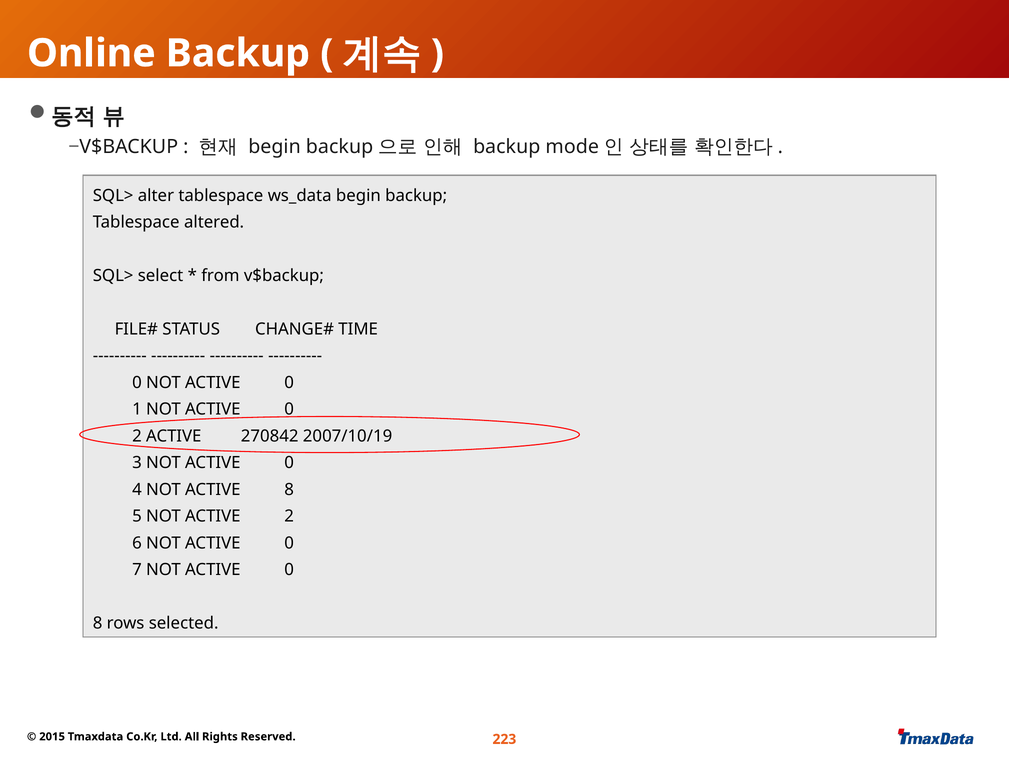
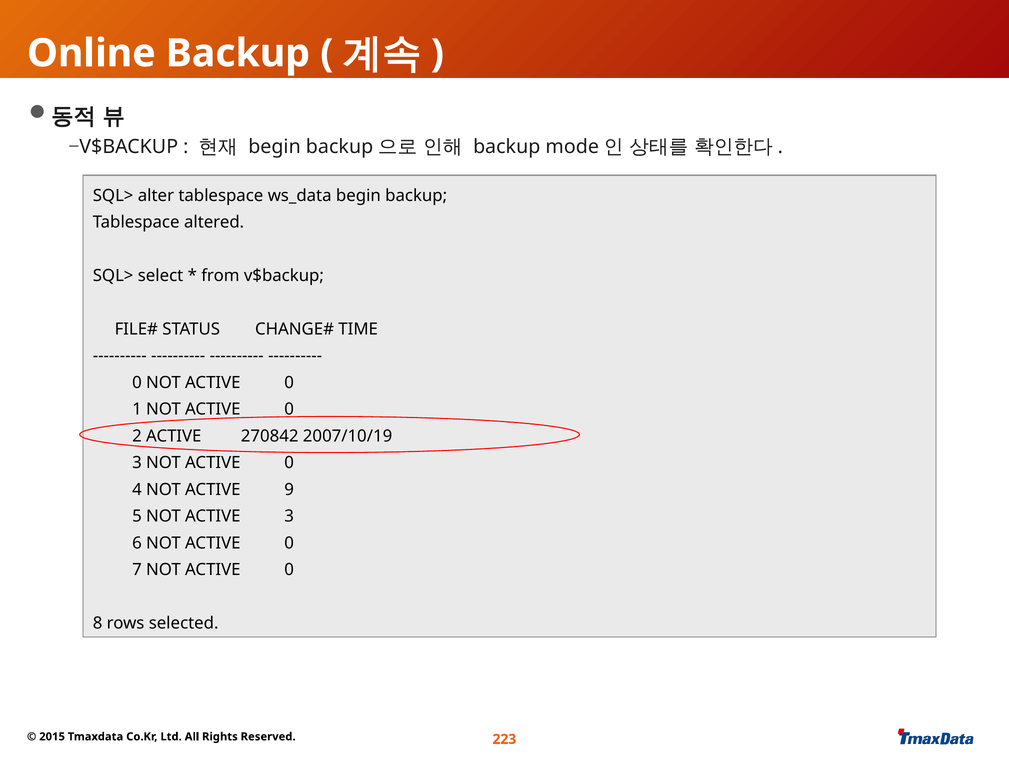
ACTIVE 8: 8 -> 9
ACTIVE 2: 2 -> 3
